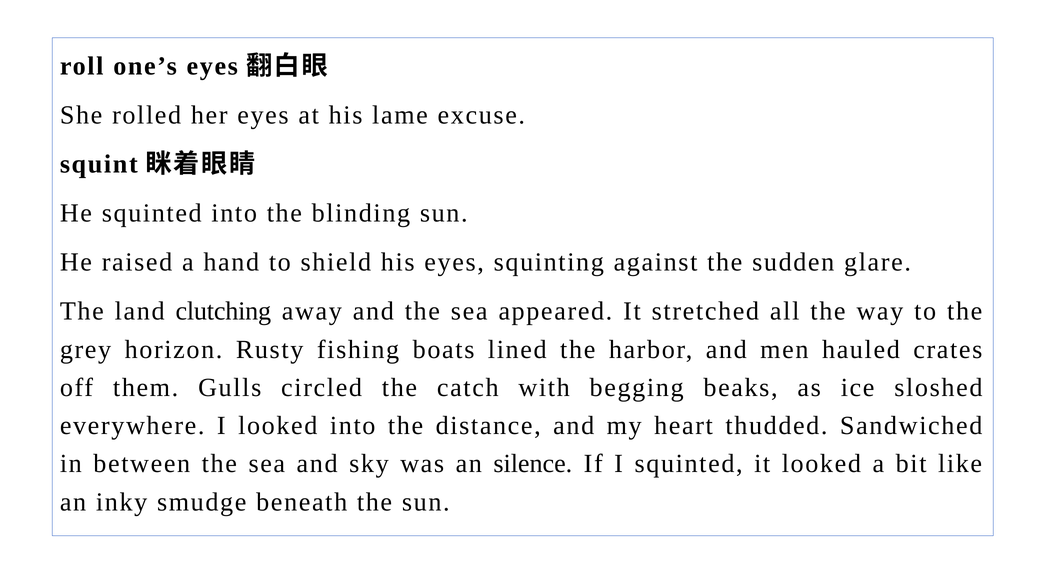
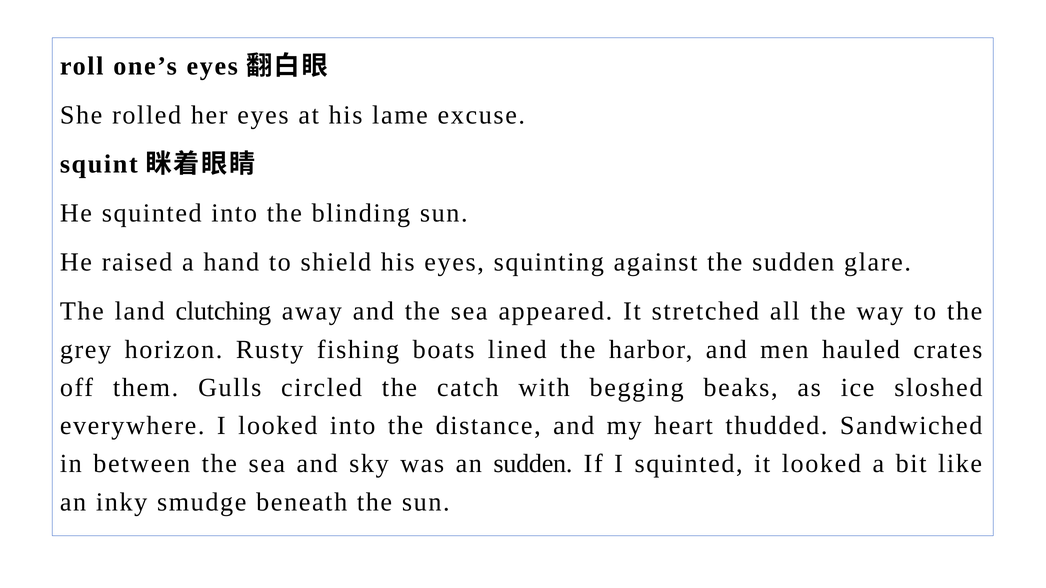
an silence: silence -> sudden
